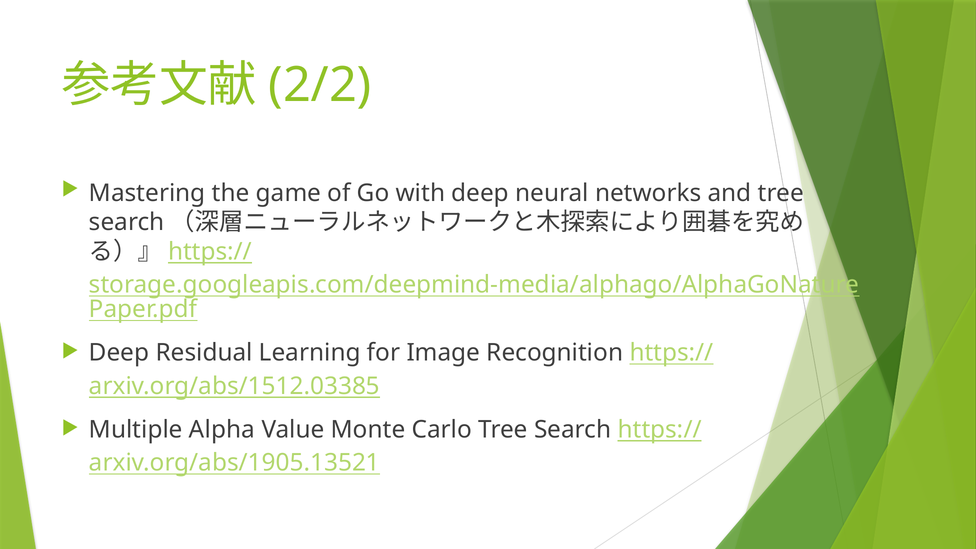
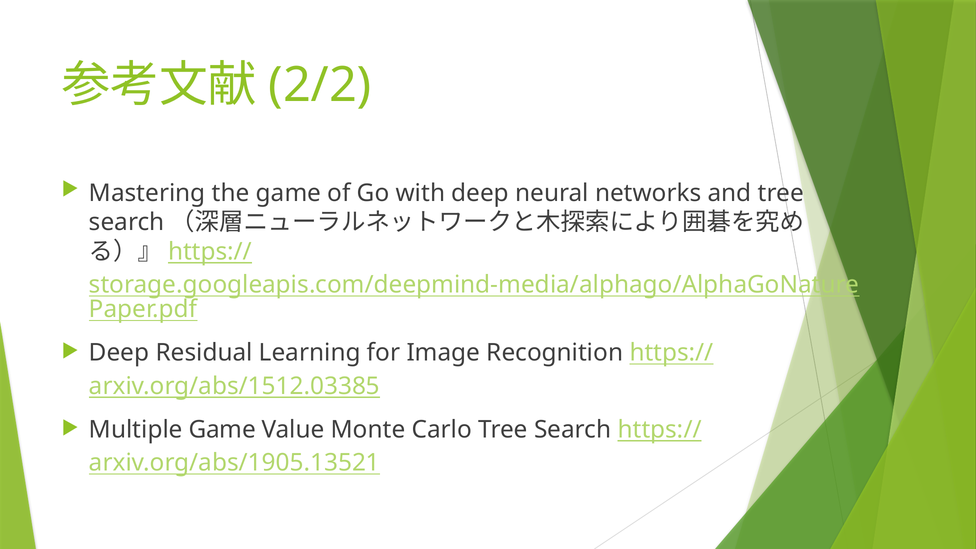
Multiple Alpha: Alpha -> Game
